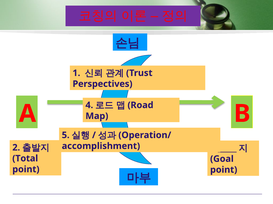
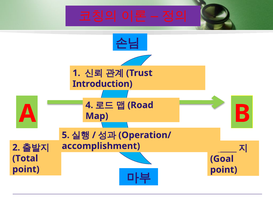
Perspectives: Perspectives -> Introduction
